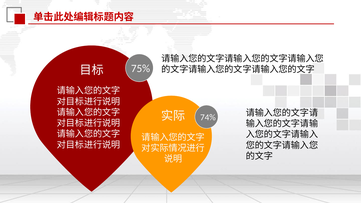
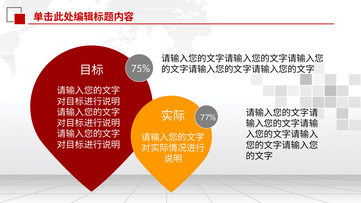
74%: 74% -> 77%
